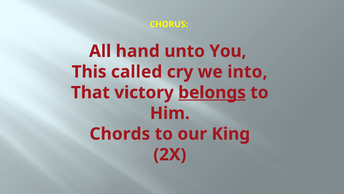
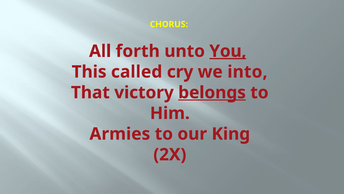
hand: hand -> forth
You underline: none -> present
Chords: Chords -> Armies
